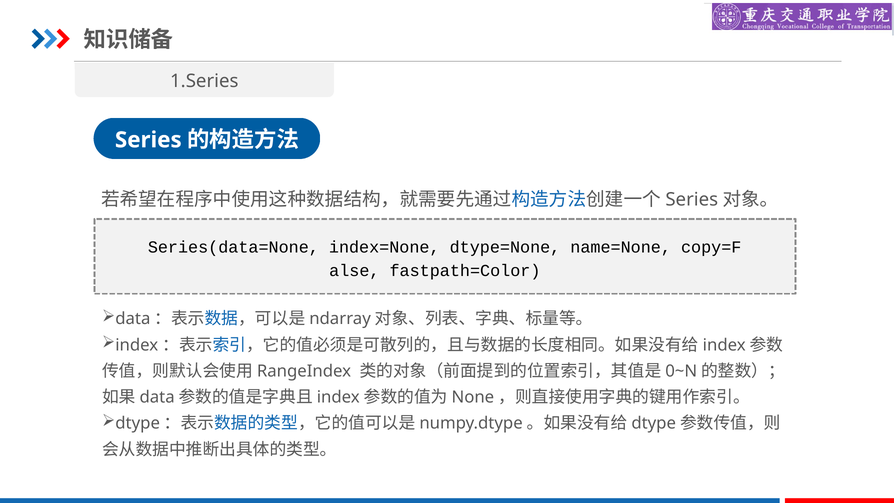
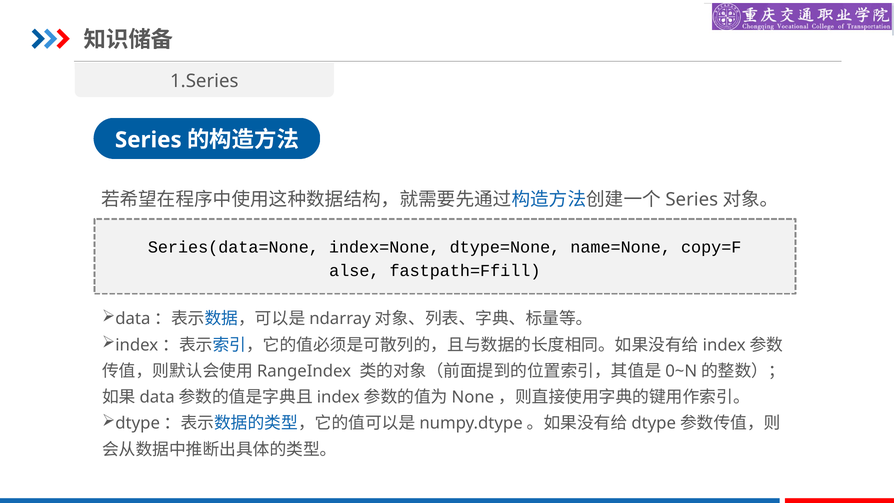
fastpath=Color: fastpath=Color -> fastpath=Ffill
